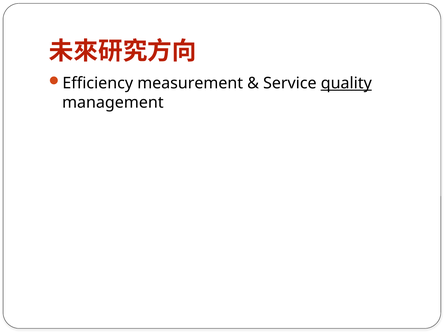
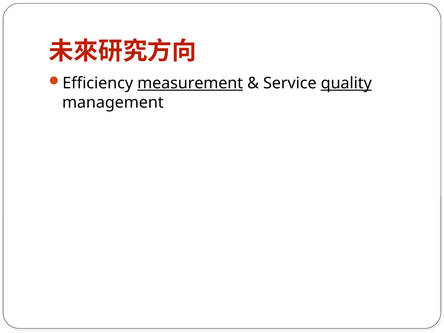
measurement underline: none -> present
